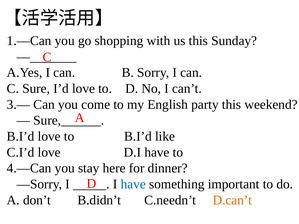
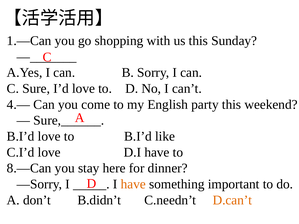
3.—: 3.— -> 4.—
4.—Can: 4.—Can -> 8.—Can
have at (133, 184) colour: blue -> orange
